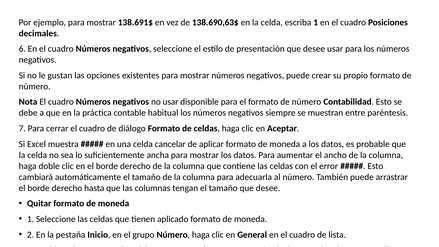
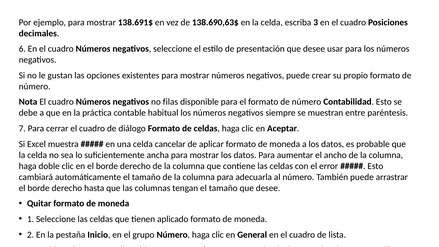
escriba 1: 1 -> 3
no usar: usar -> filas
